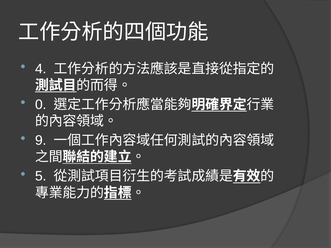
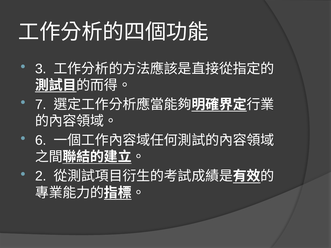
4: 4 -> 3
0: 0 -> 7
9: 9 -> 6
5: 5 -> 2
